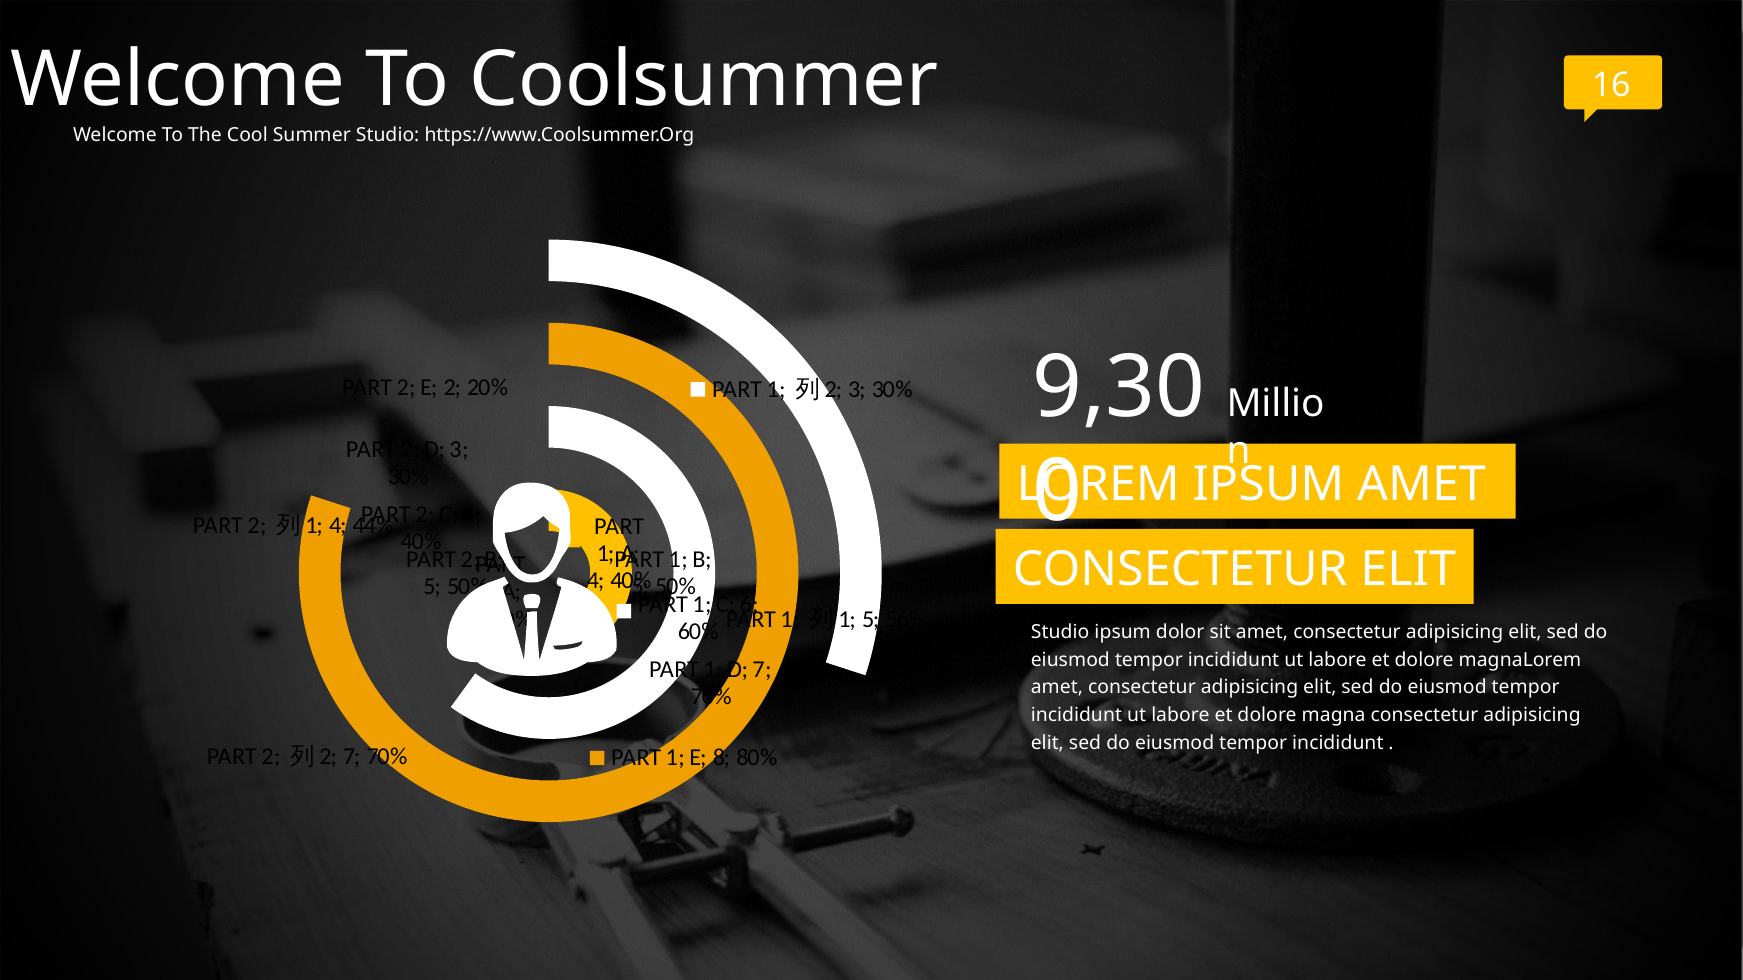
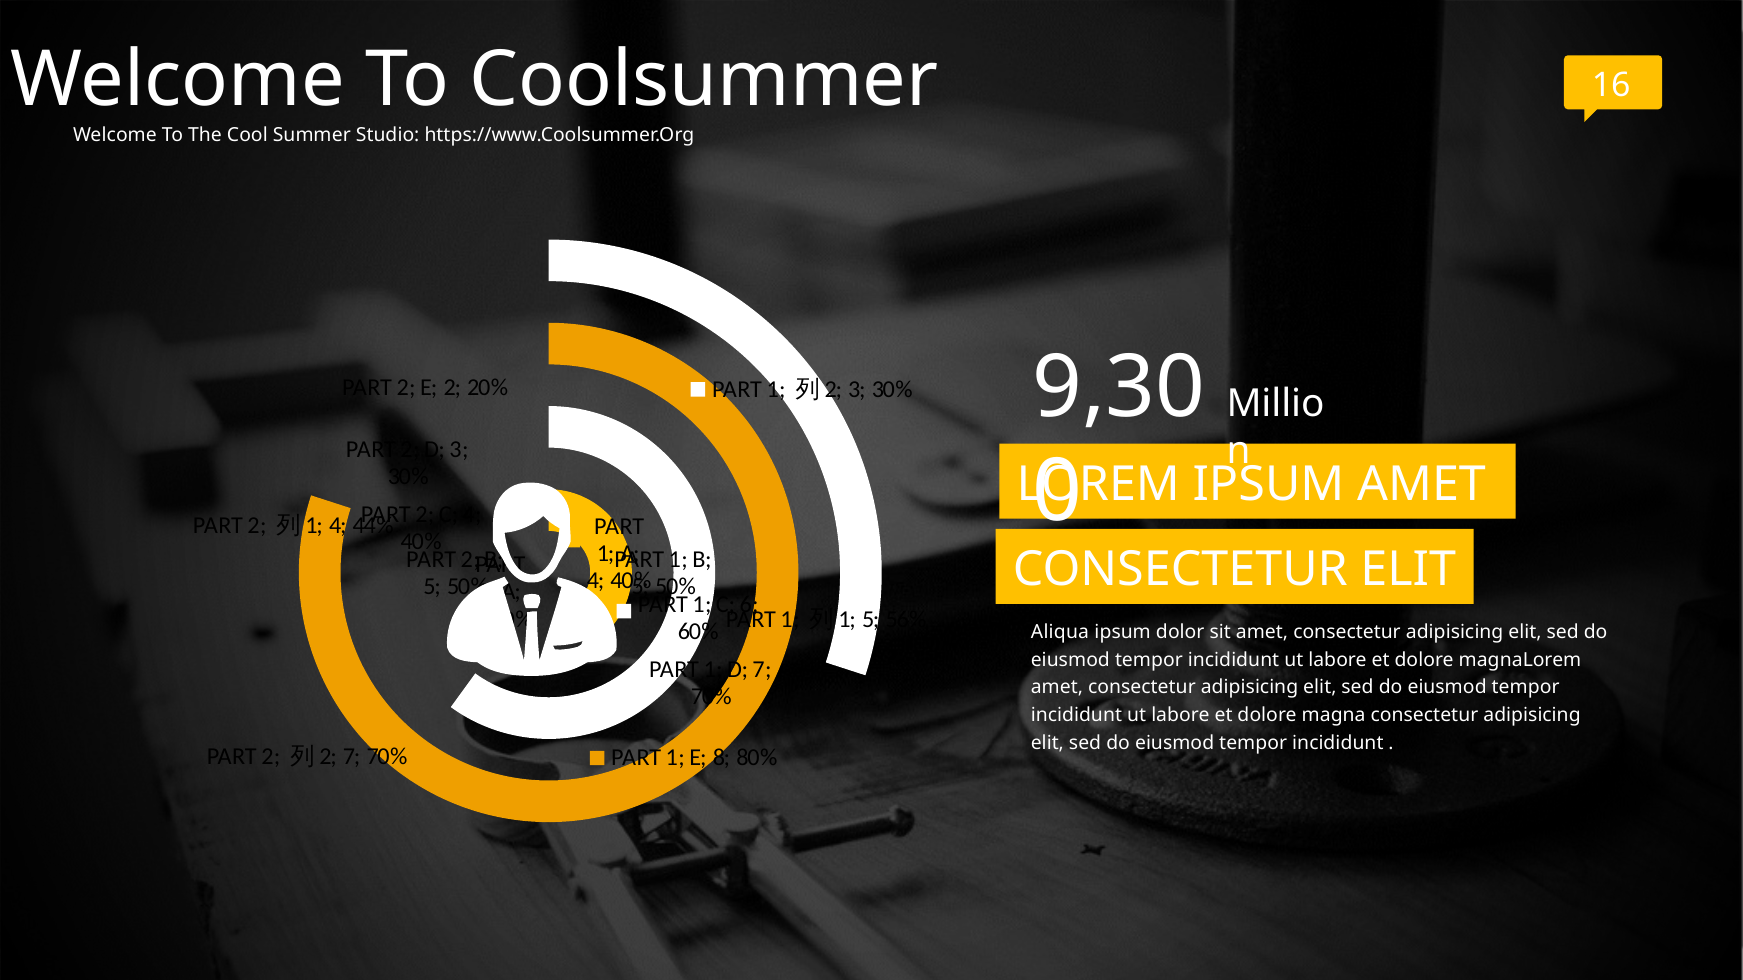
Studio at (1060, 632): Studio -> Aliqua
